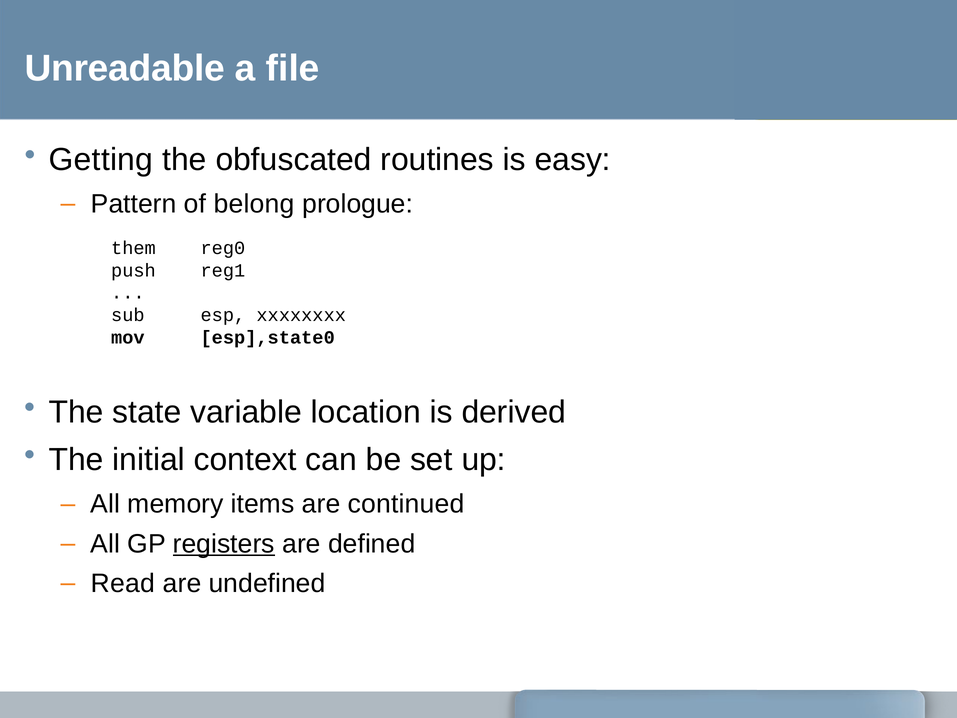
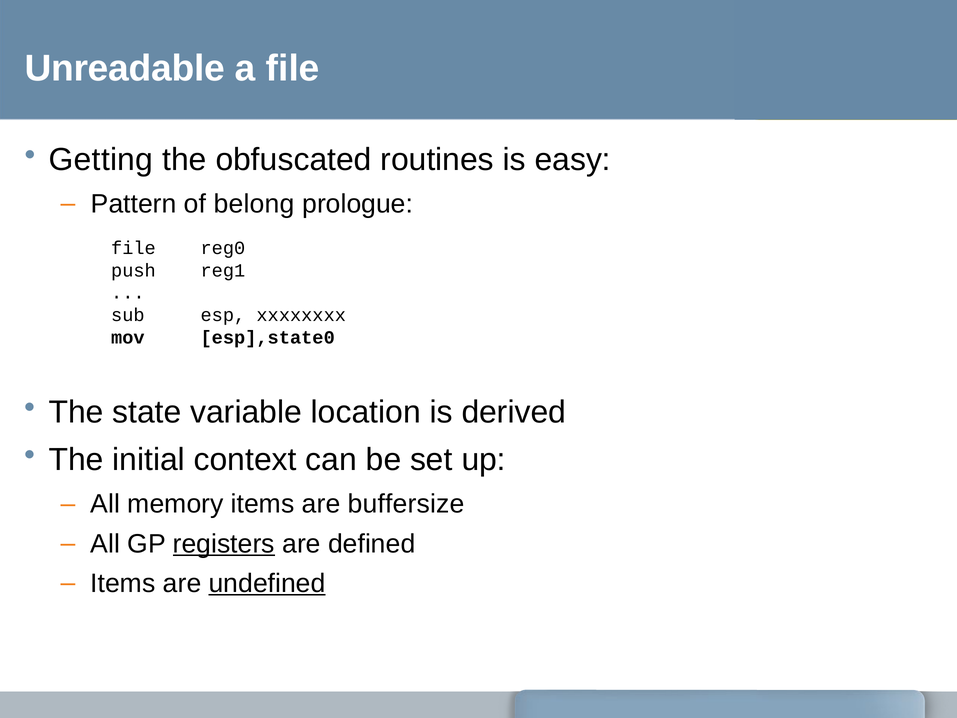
them at (133, 248): them -> file
continued: continued -> buffersize
Read at (123, 583): Read -> Items
undefined underline: none -> present
